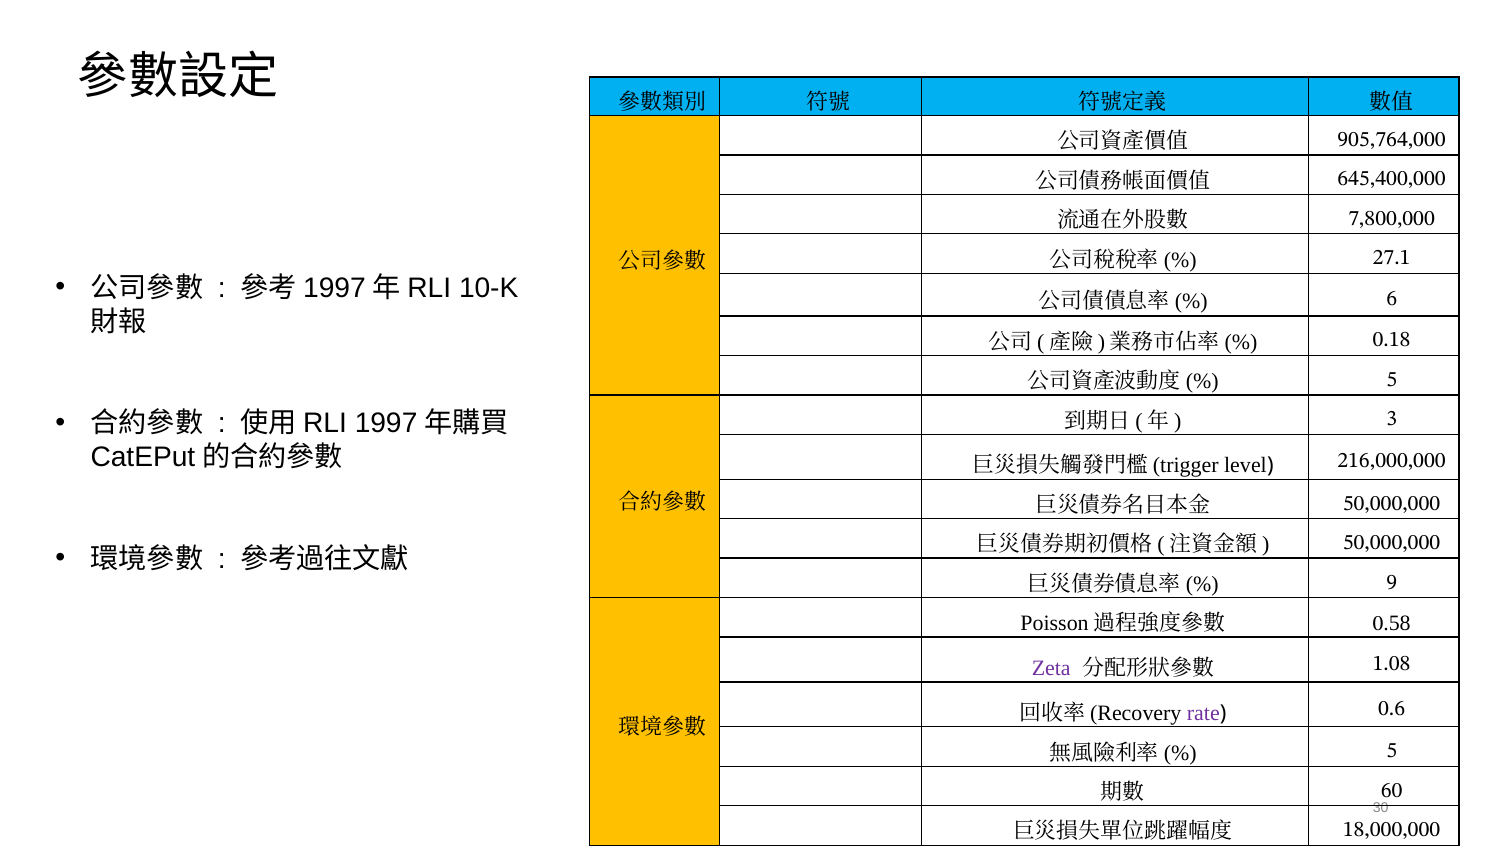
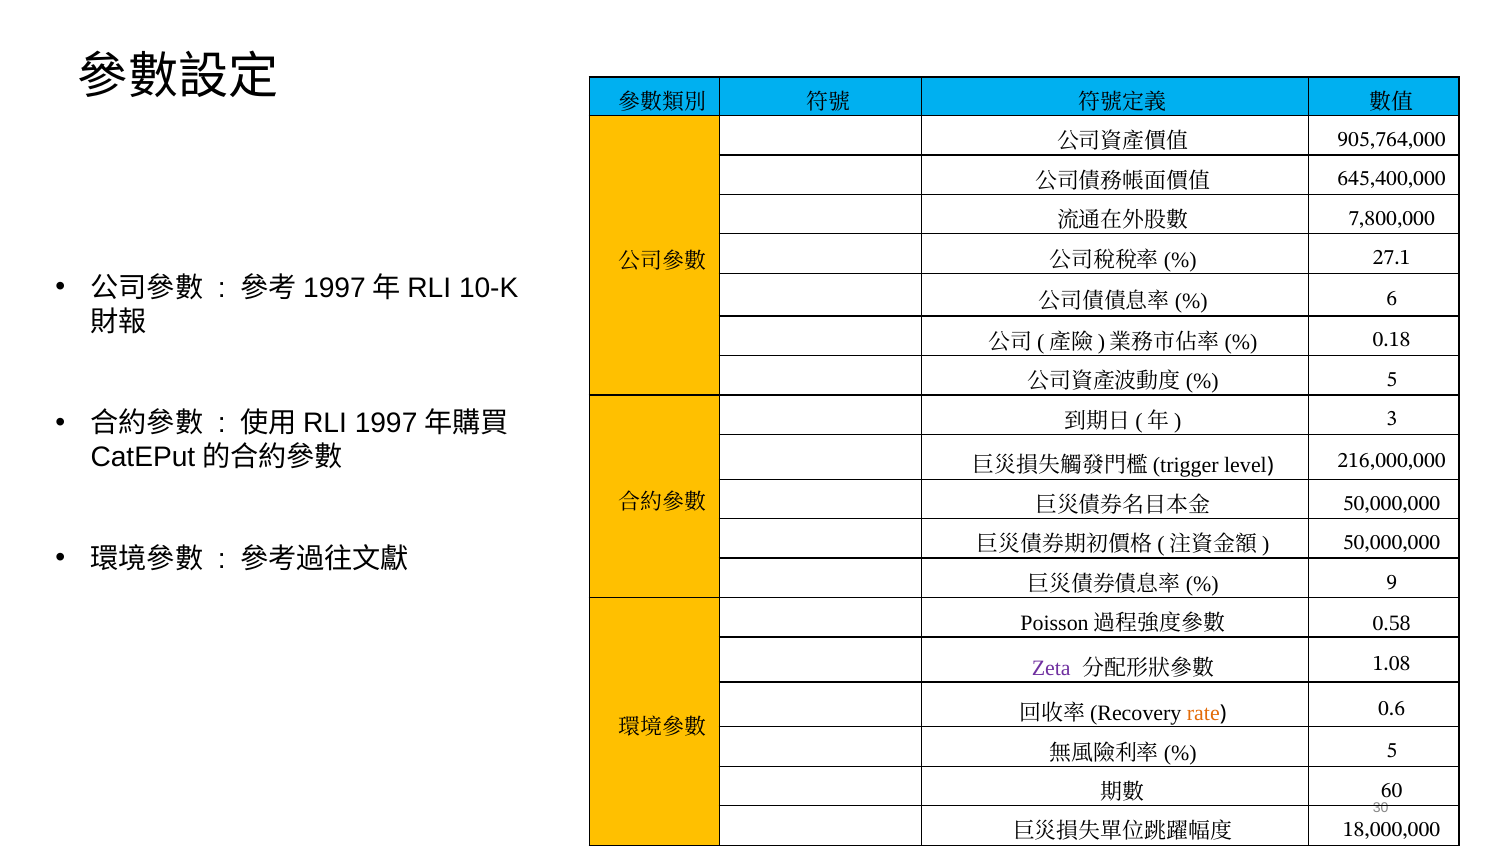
rate colour: purple -> orange
